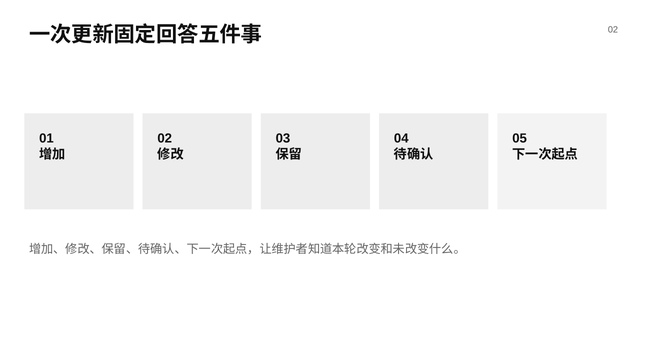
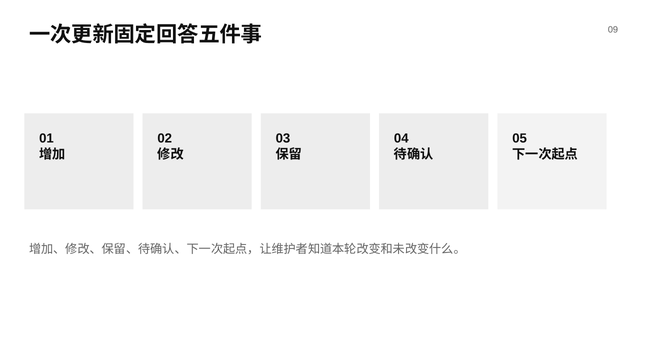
02 at (613, 30): 02 -> 09
